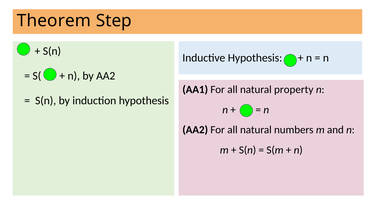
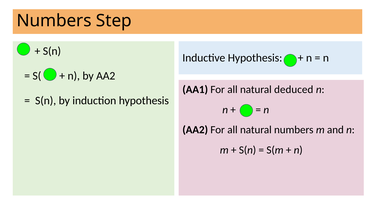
Theorem at (54, 21): Theorem -> Numbers
property: property -> deduced
